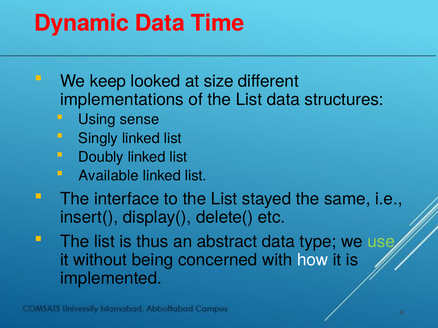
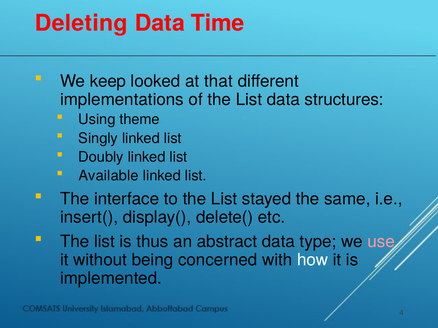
Dynamic: Dynamic -> Deleting
size: size -> that
sense: sense -> theme
use colour: light green -> pink
